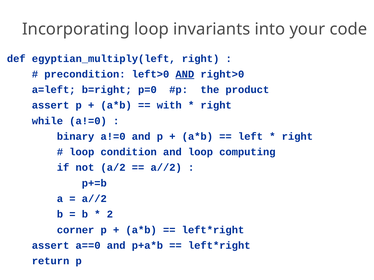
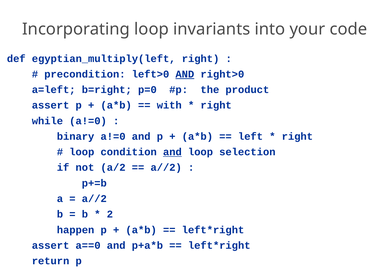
and at (172, 152) underline: none -> present
computing: computing -> selection
corner: corner -> happen
